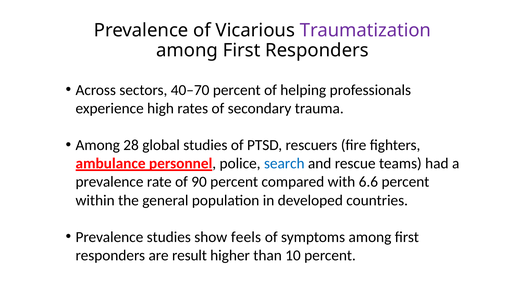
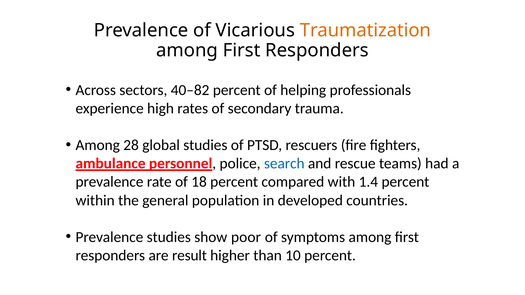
Traumatization colour: purple -> orange
40–70: 40–70 -> 40–82
90: 90 -> 18
6.6: 6.6 -> 1.4
feels: feels -> poor
